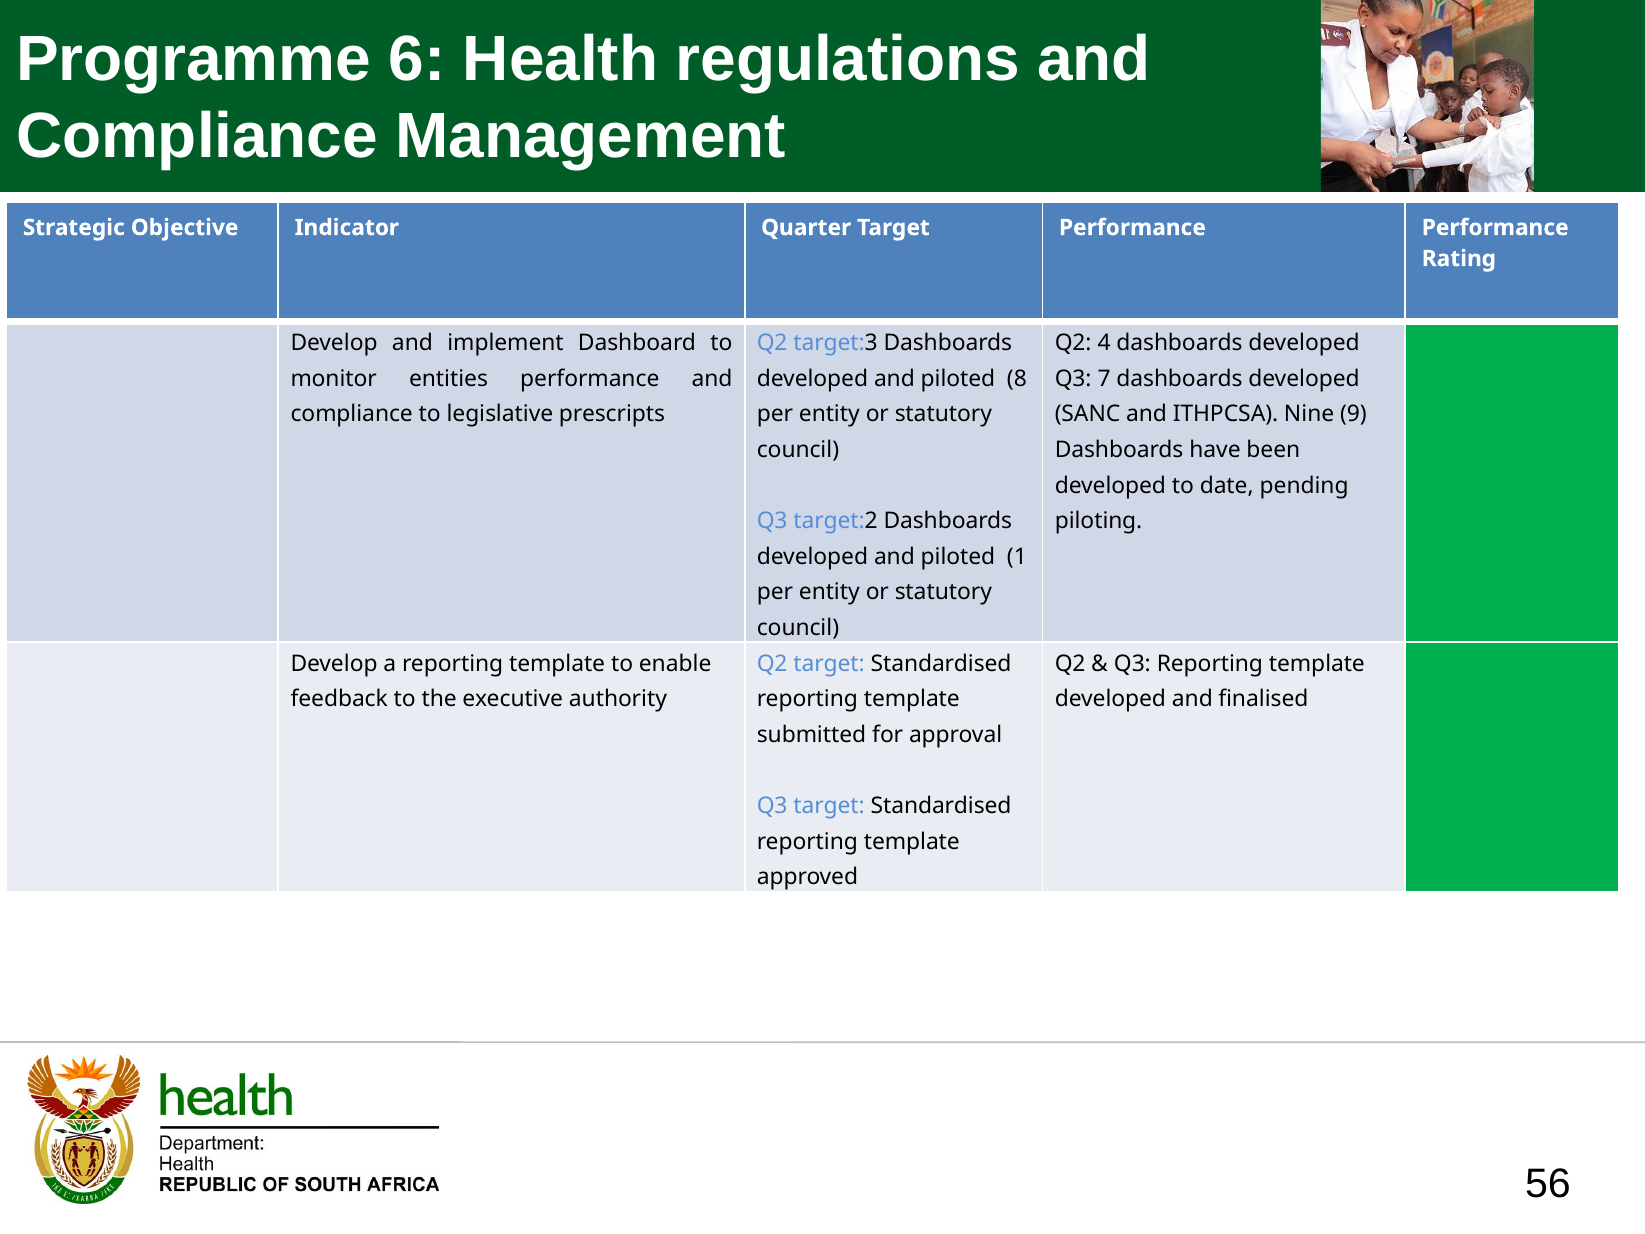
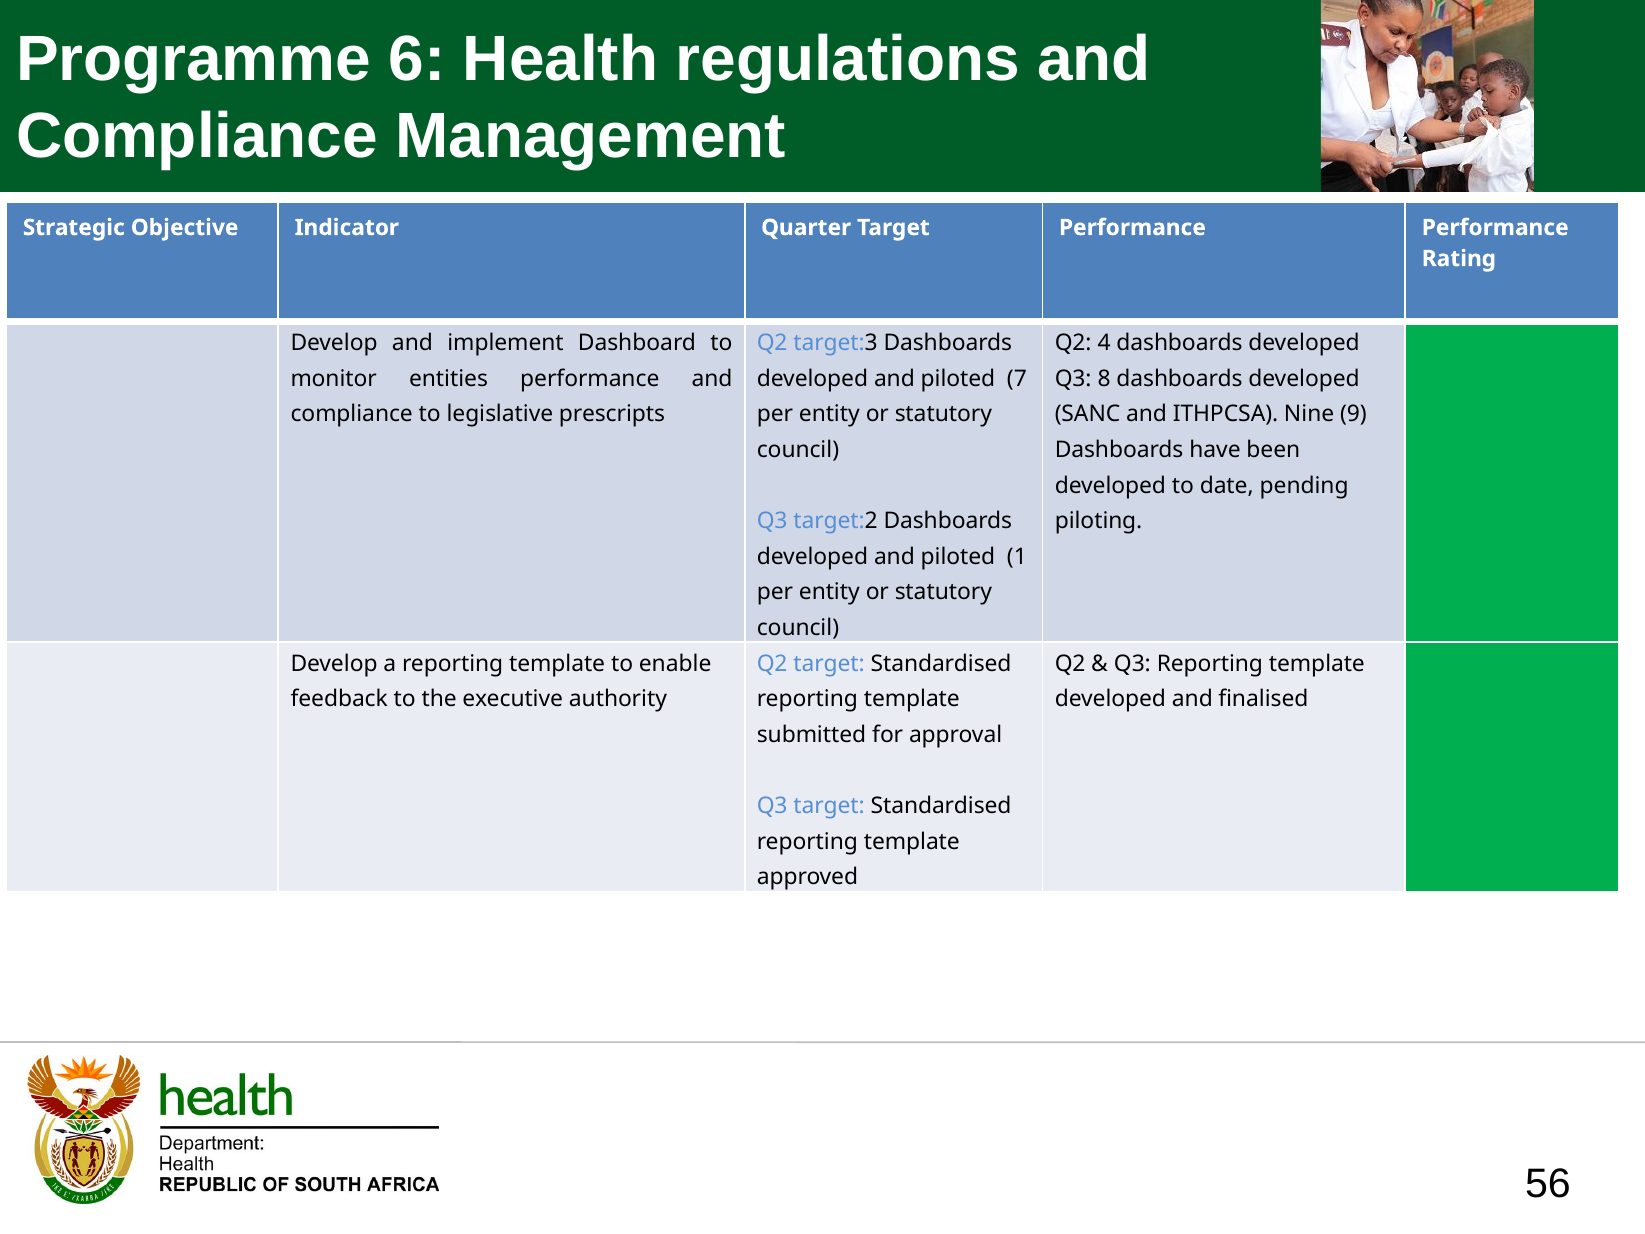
8: 8 -> 7
7: 7 -> 8
